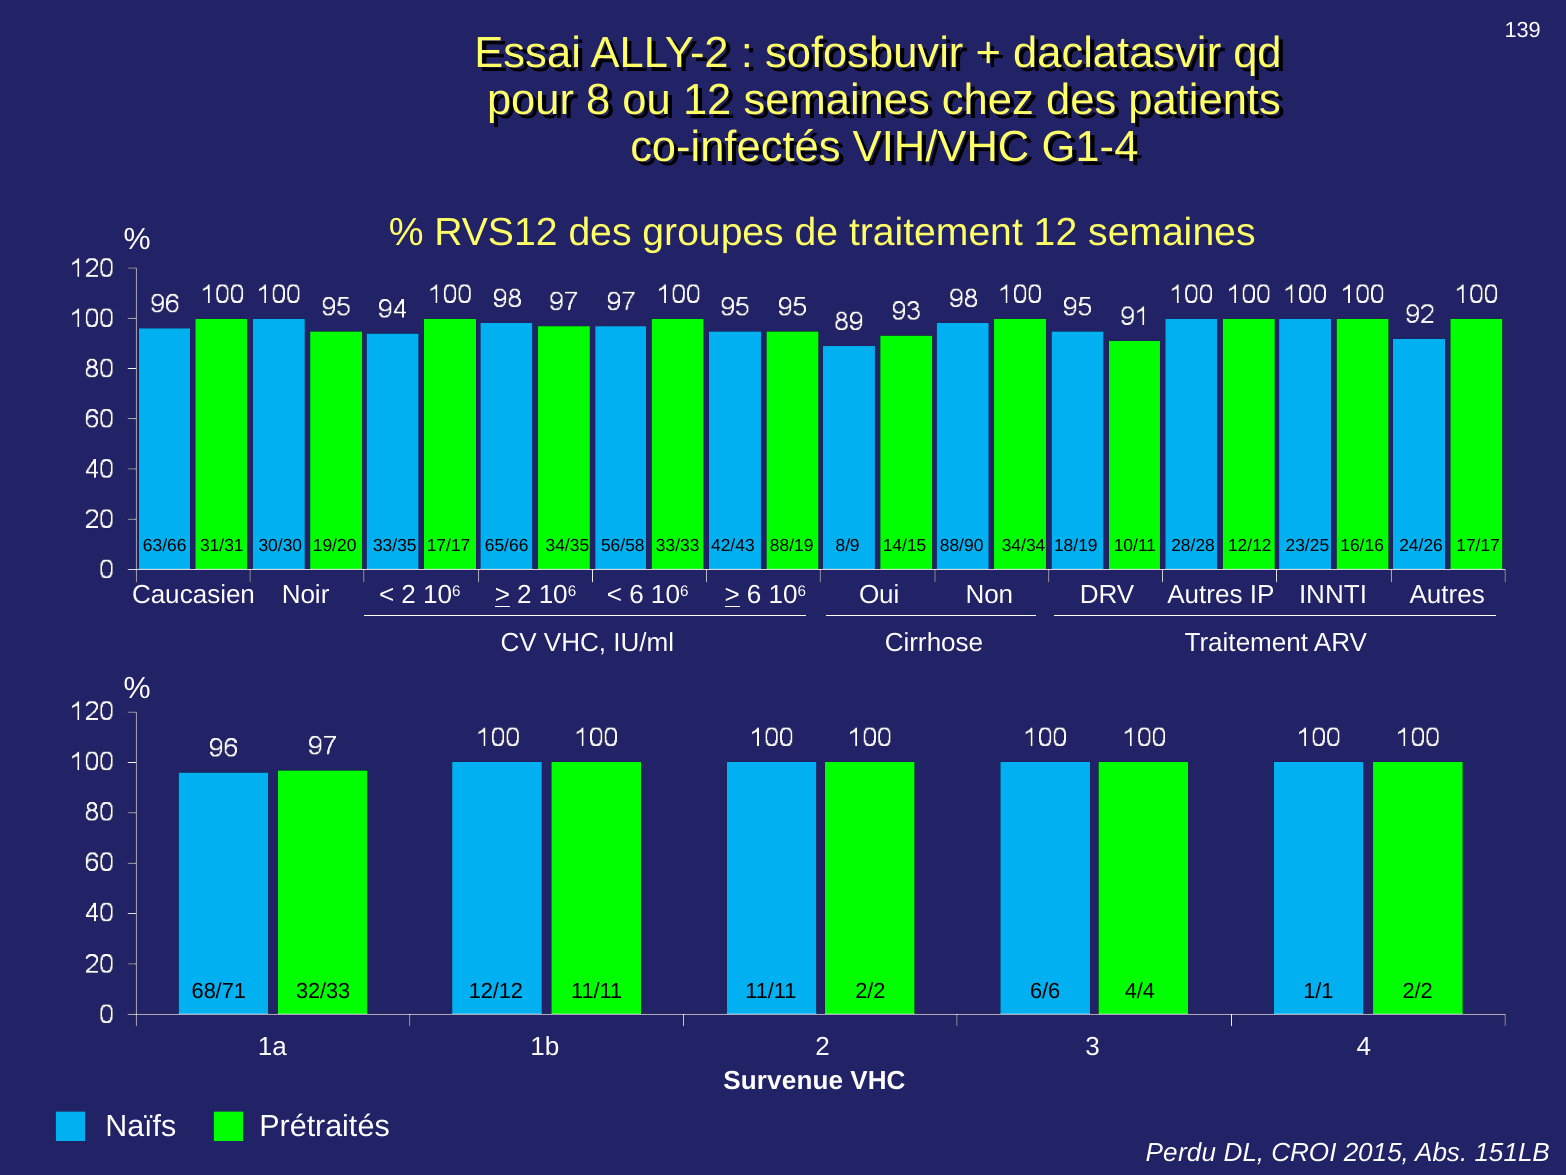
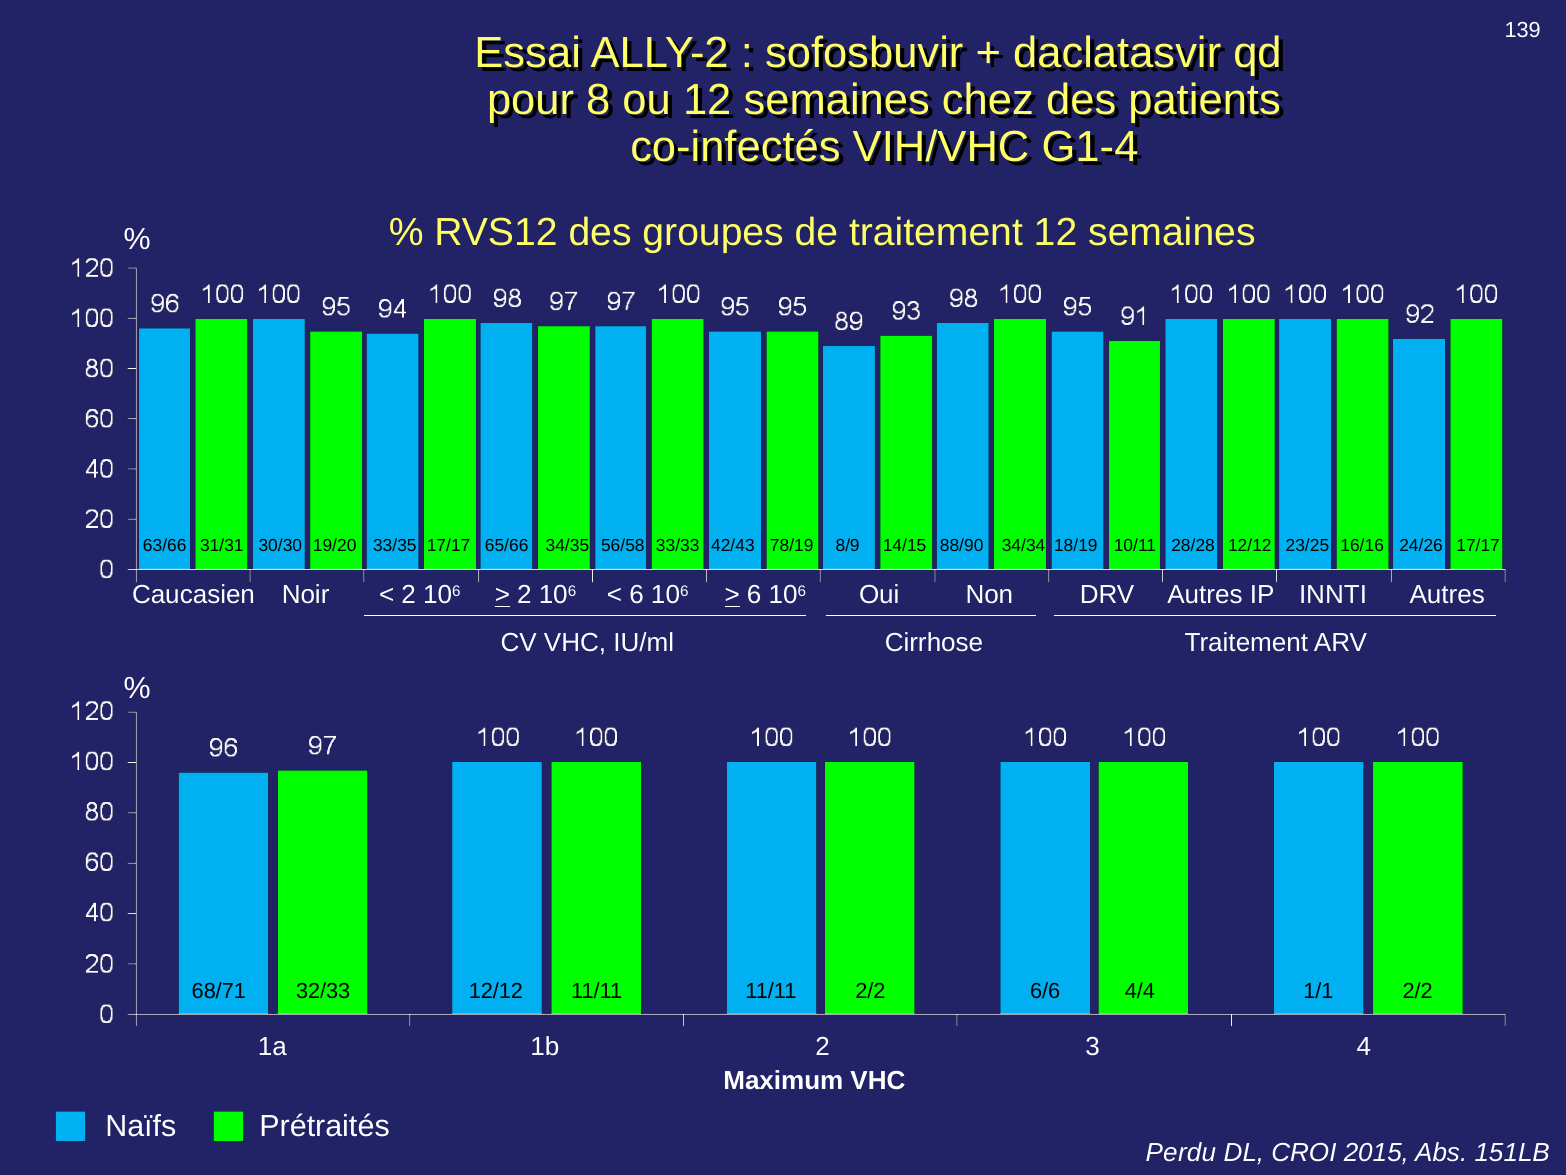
88/19: 88/19 -> 78/19
Survenue: Survenue -> Maximum
